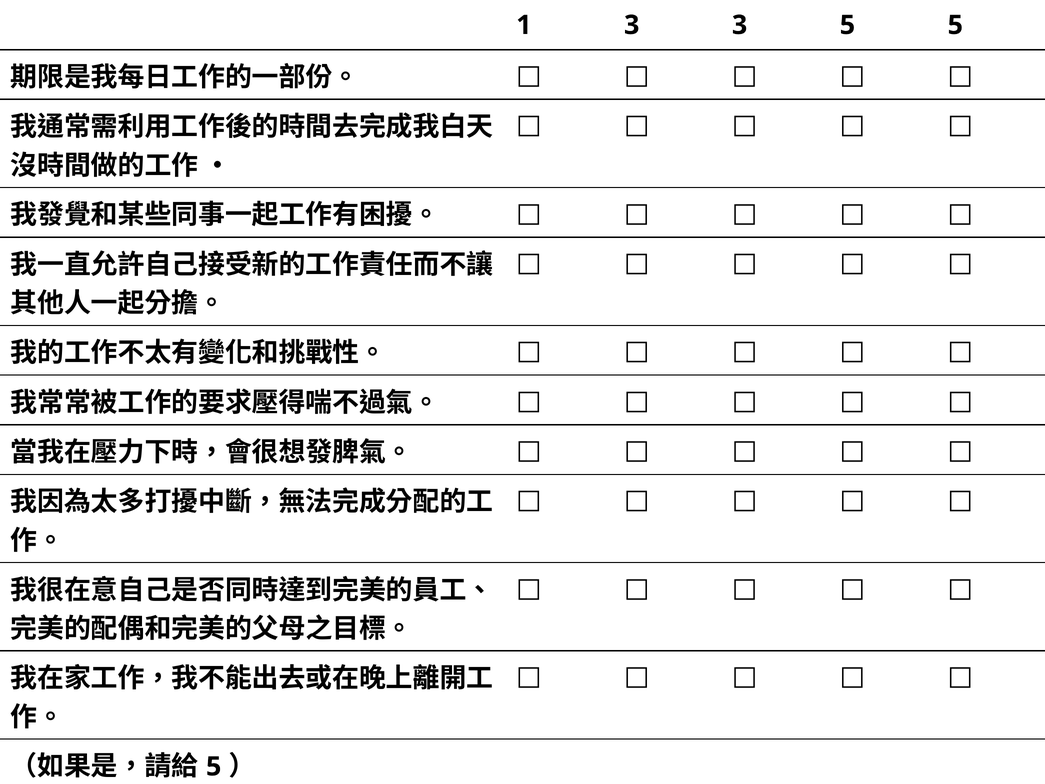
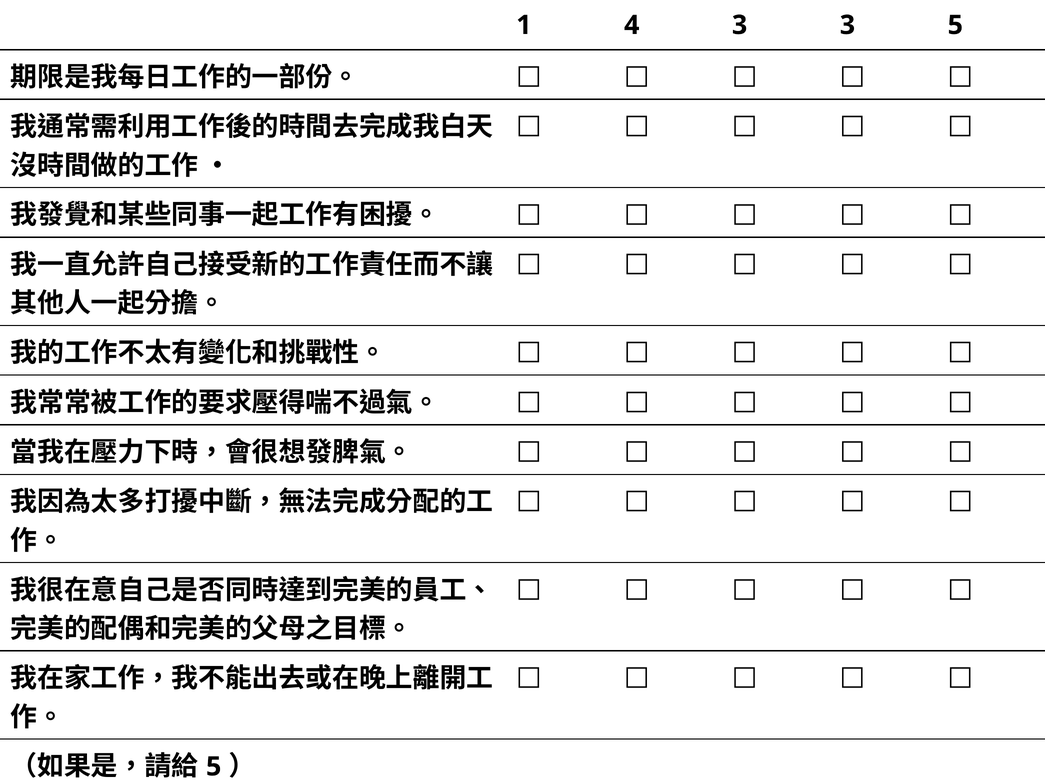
1 3: 3 -> 4
3 5: 5 -> 3
